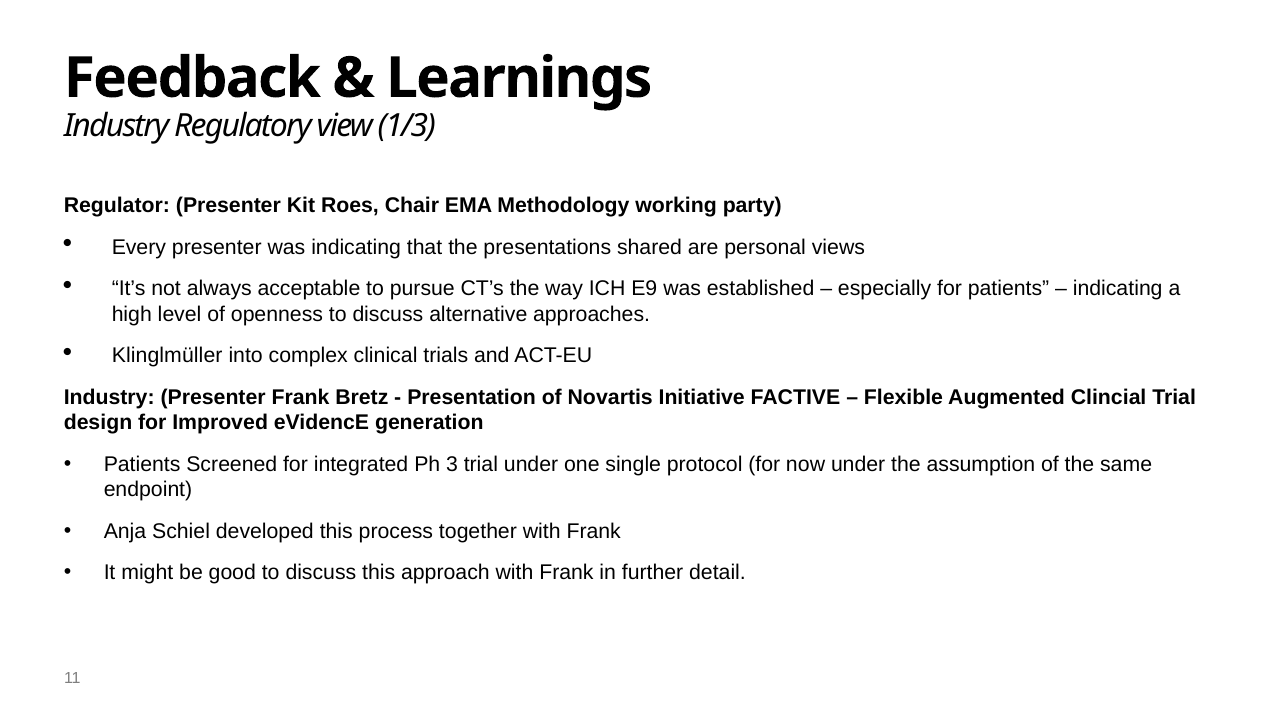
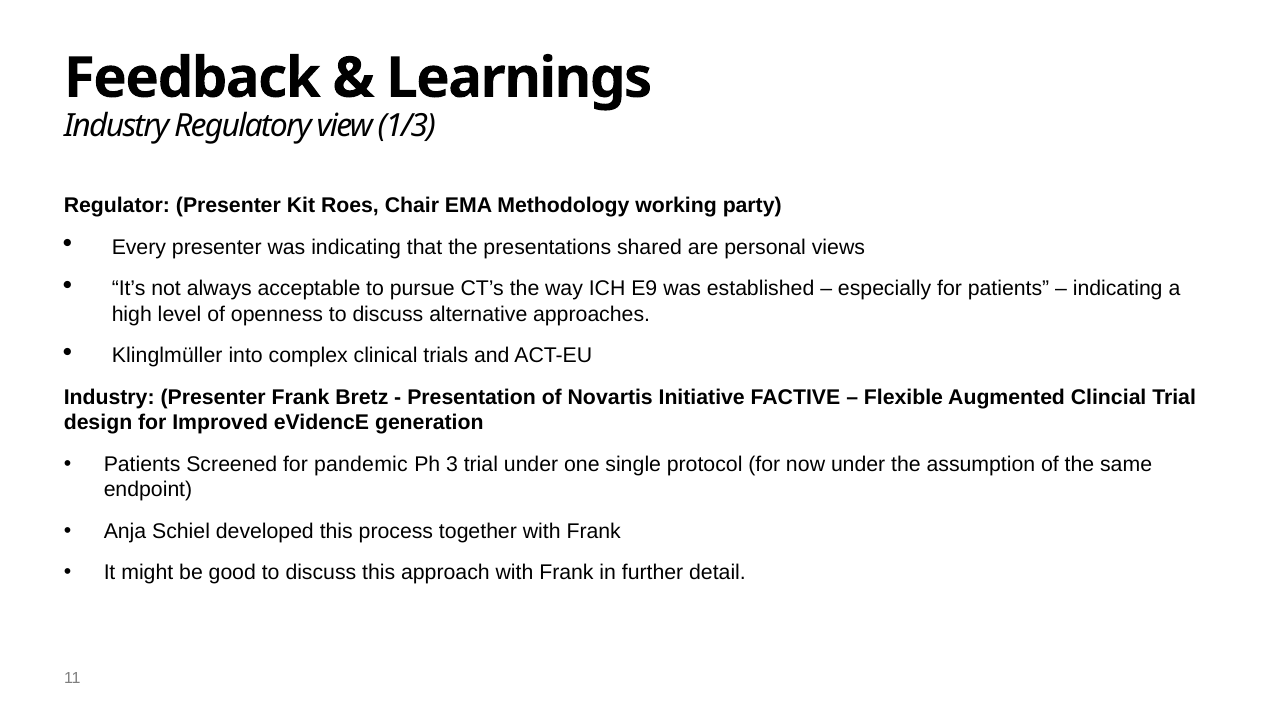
integrated: integrated -> pandemic
